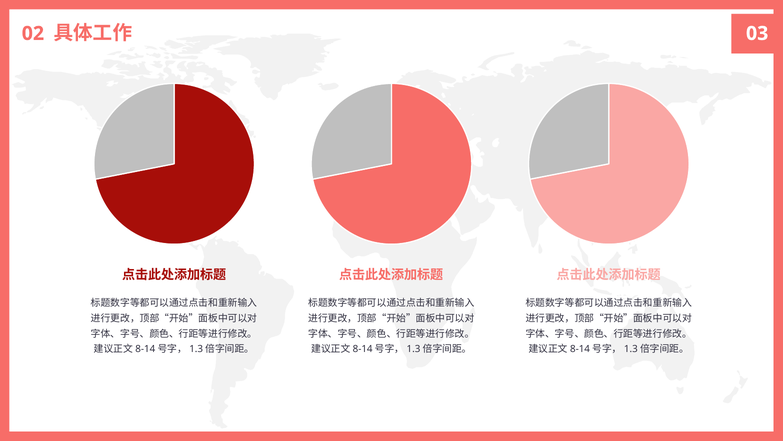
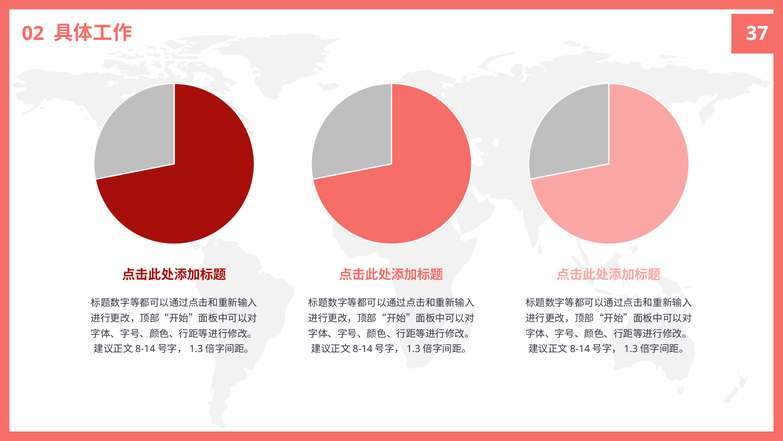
03: 03 -> 37
